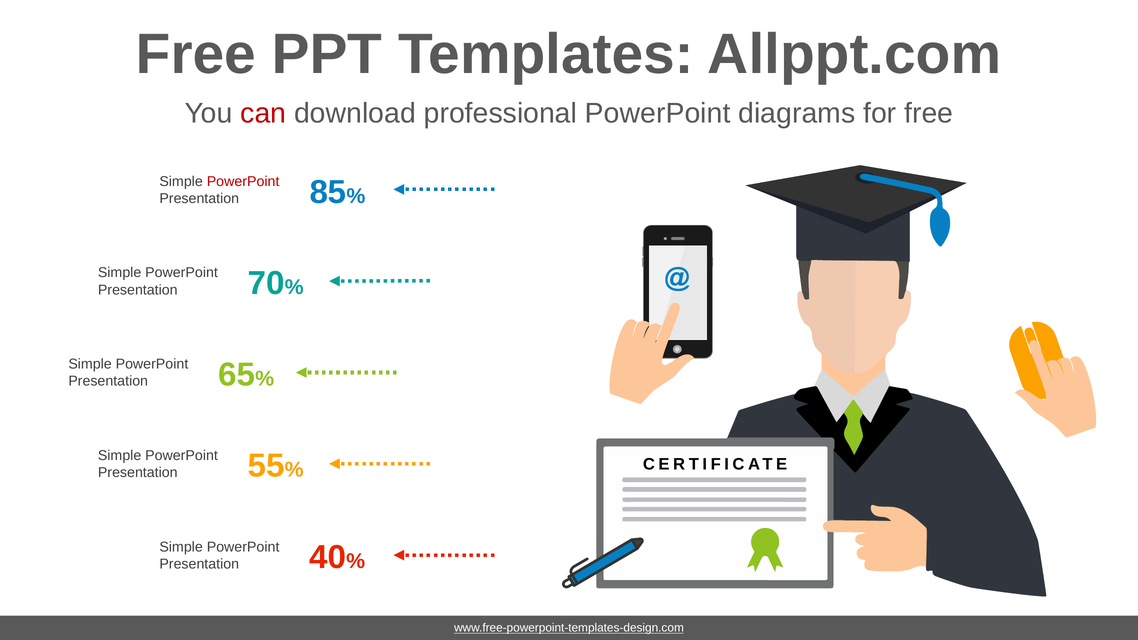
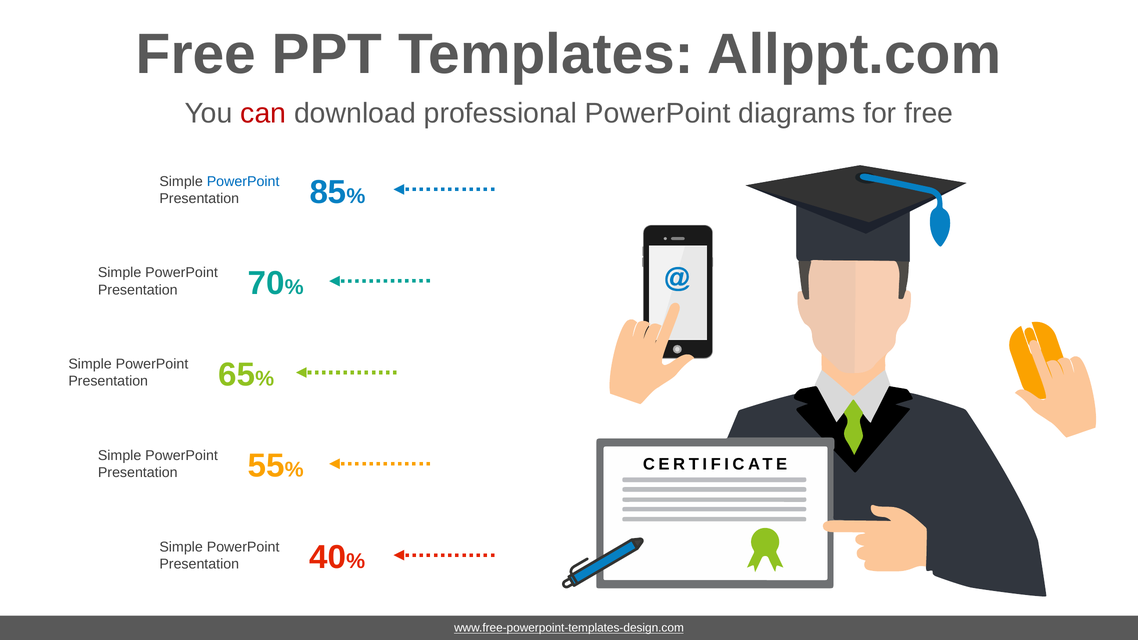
PowerPoint at (243, 181) colour: red -> blue
